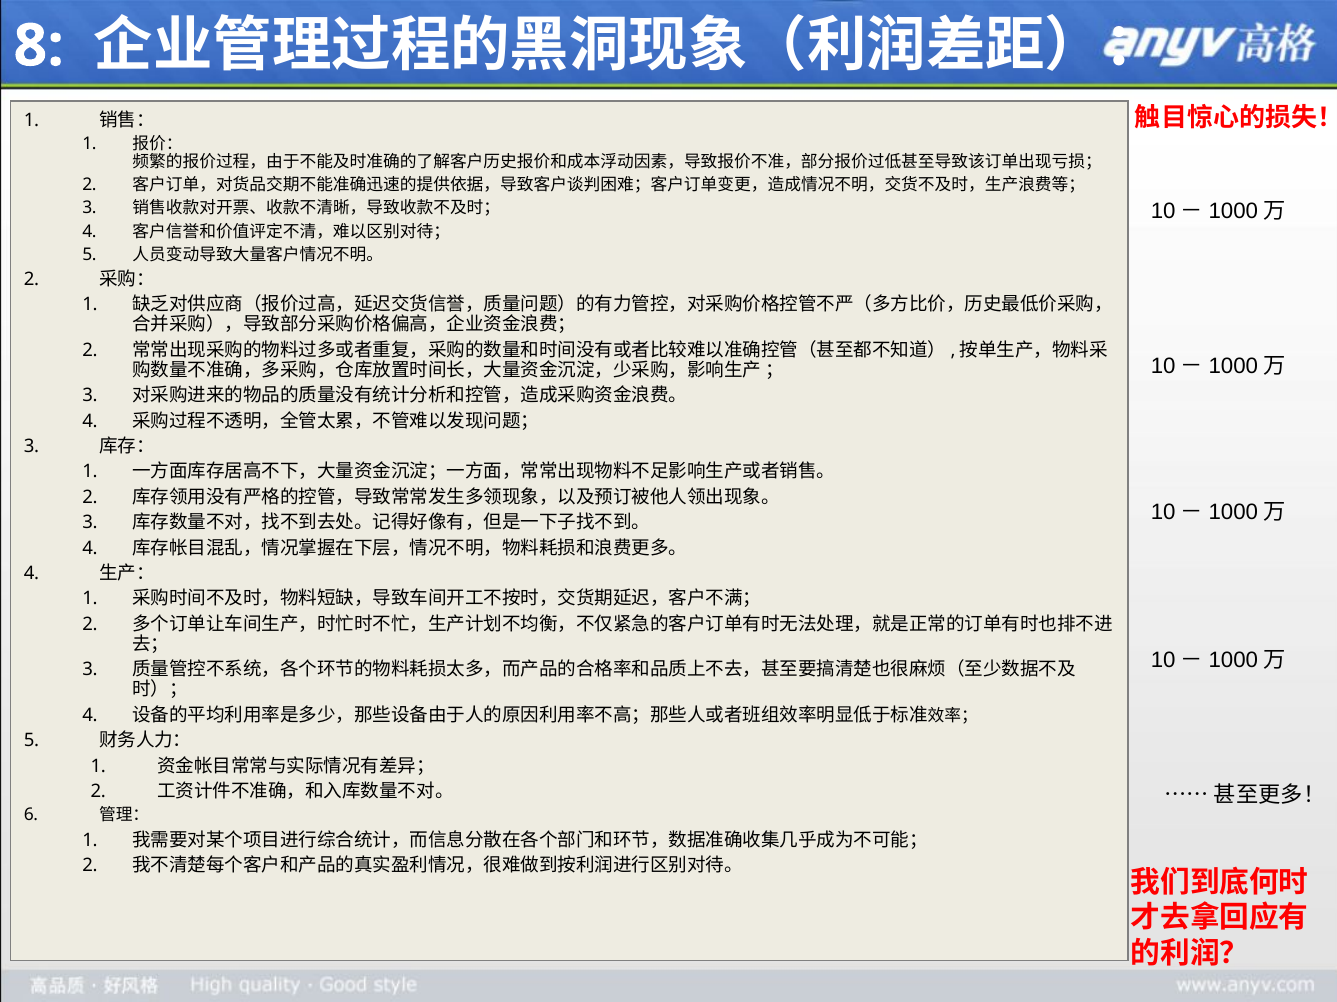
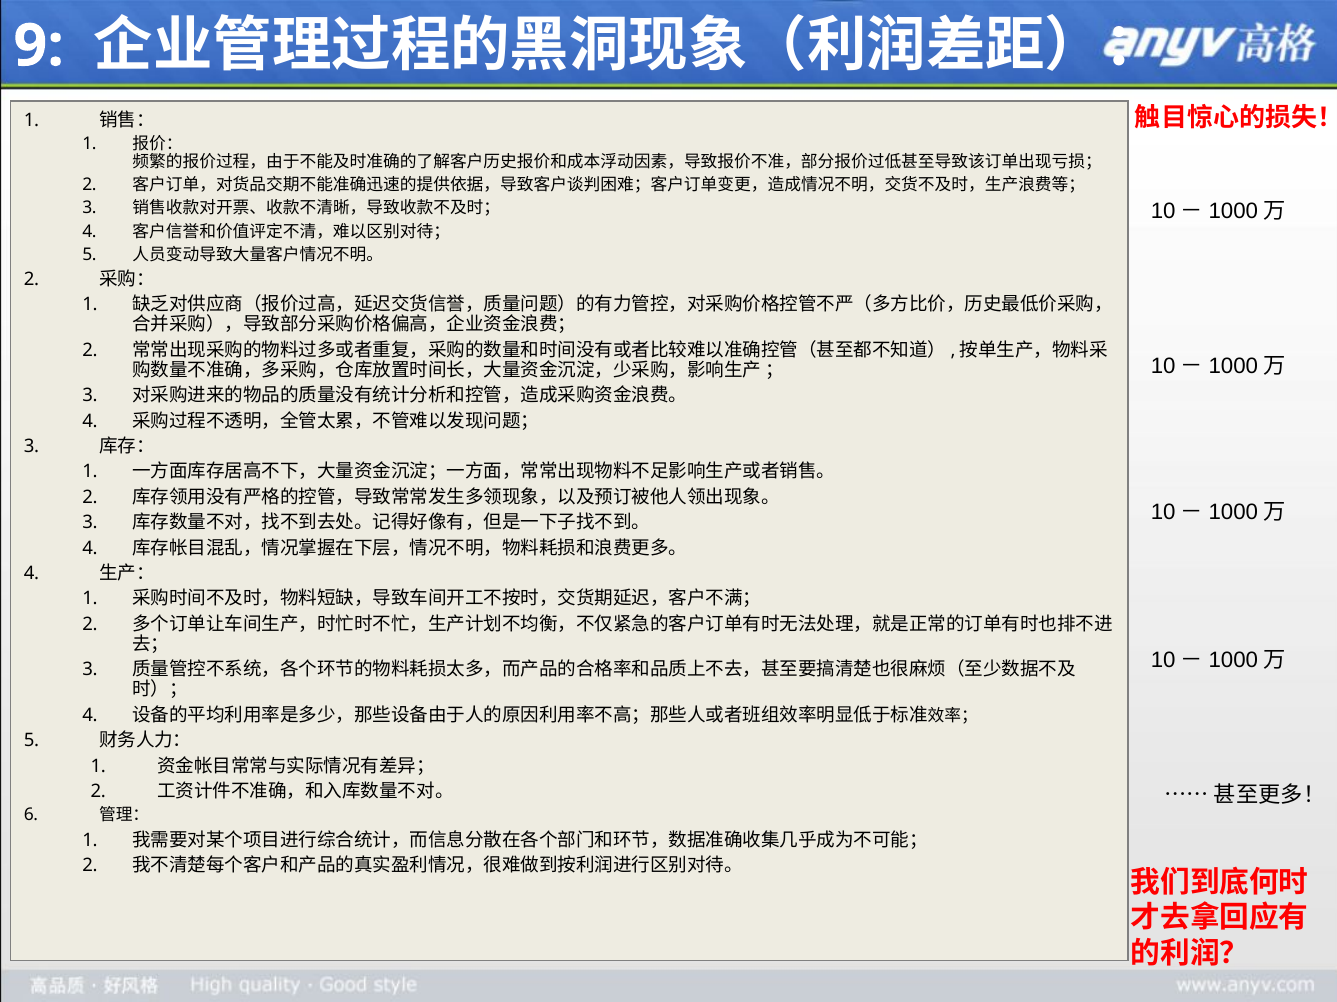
8: 8 -> 9
